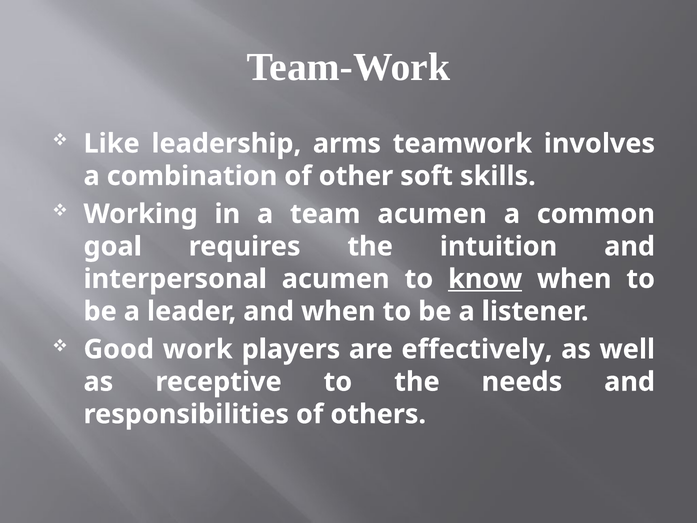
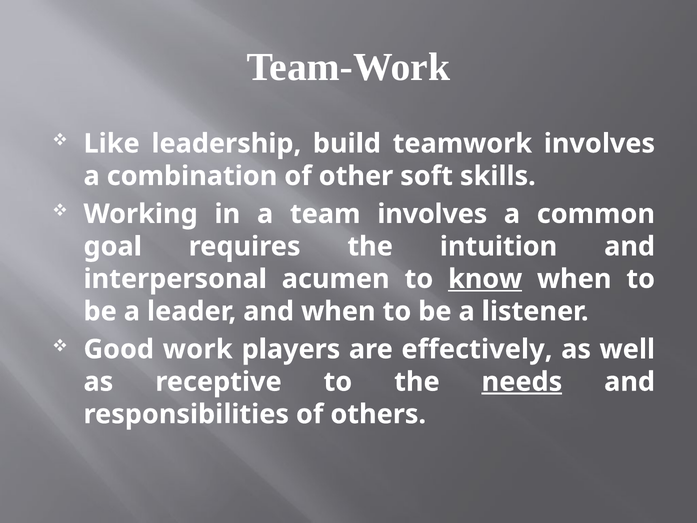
arms: arms -> build
team acumen: acumen -> involves
needs underline: none -> present
